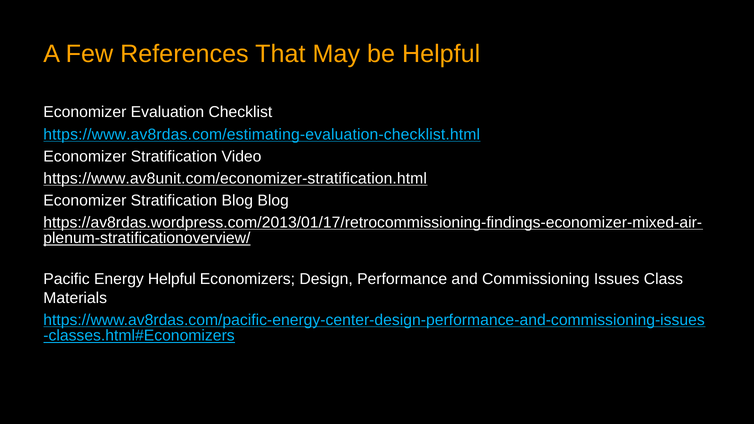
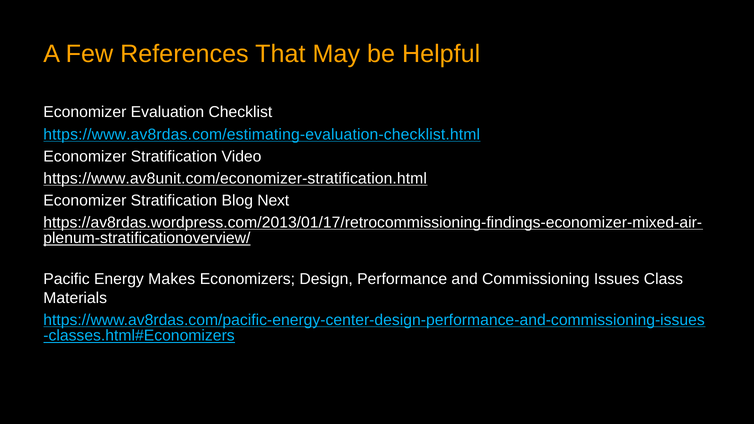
Blog Blog: Blog -> Next
Energy Helpful: Helpful -> Makes
